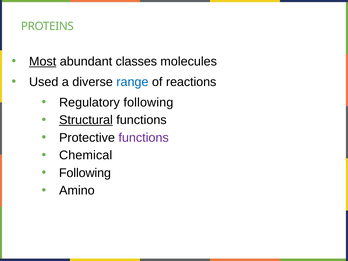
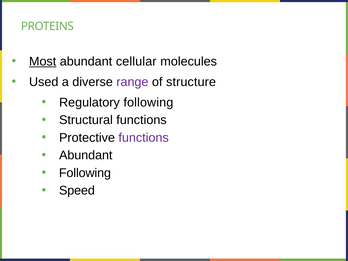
classes: classes -> cellular
range colour: blue -> purple
reactions: reactions -> structure
Structural underline: present -> none
Chemical at (86, 155): Chemical -> Abundant
Amino: Amino -> Speed
